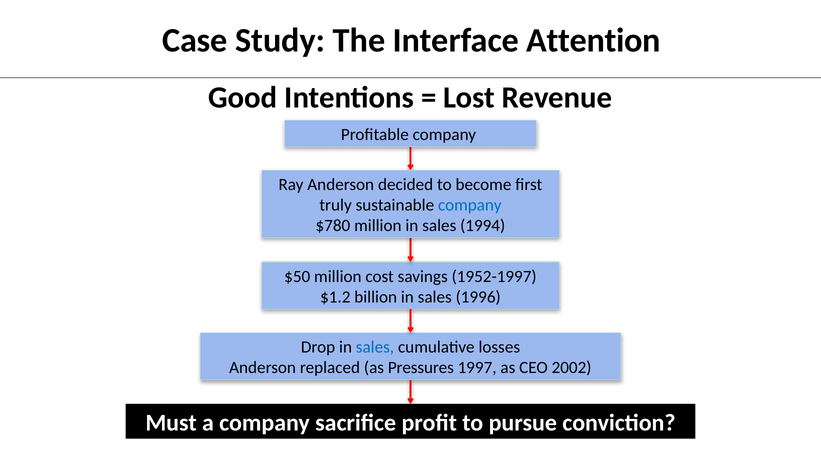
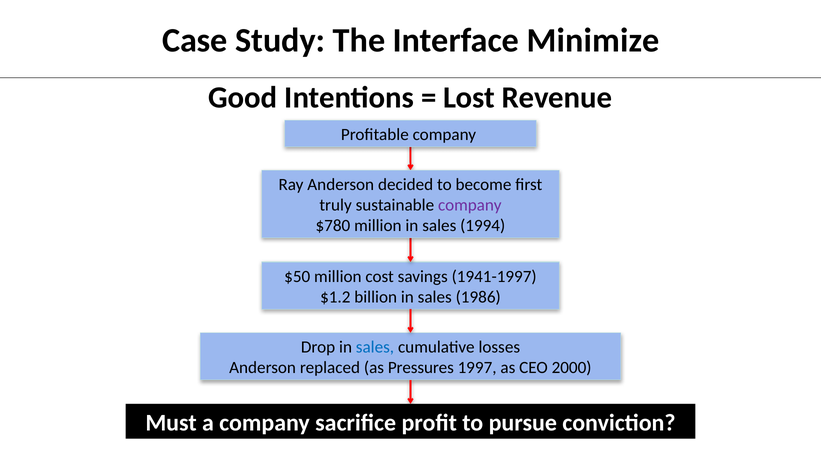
Attention: Attention -> Minimize
company at (470, 205) colour: blue -> purple
1952-1997: 1952-1997 -> 1941-1997
1996: 1996 -> 1986
2002: 2002 -> 2000
